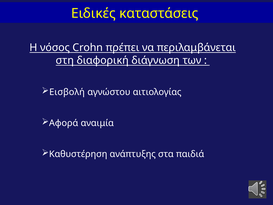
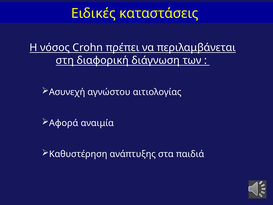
Εισβολή: Εισβολή -> Ασυνεχή
